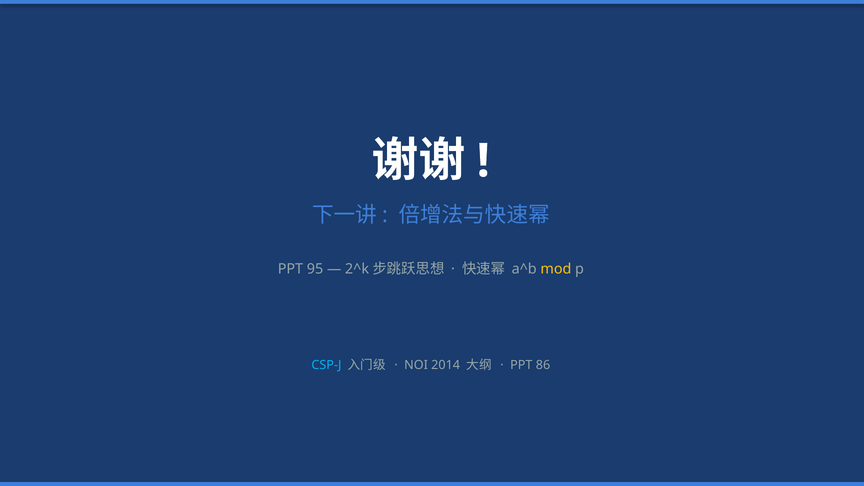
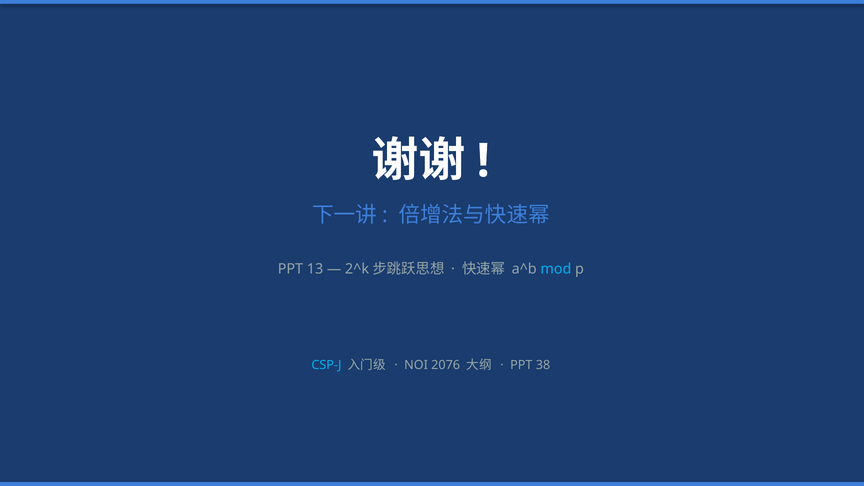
95: 95 -> 13
mod colour: yellow -> light blue
2014: 2014 -> 2076
86: 86 -> 38
